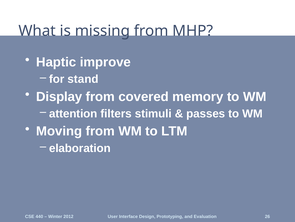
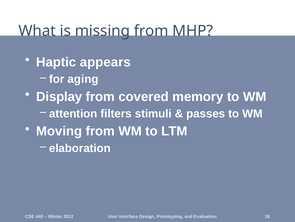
improve: improve -> appears
stand: stand -> aging
